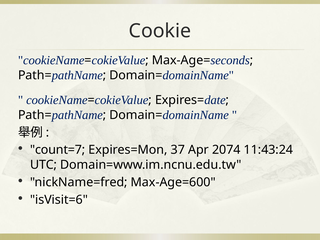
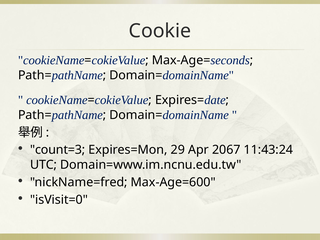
count=7: count=7 -> count=3
37: 37 -> 29
2074: 2074 -> 2067
isVisit=6: isVisit=6 -> isVisit=0
